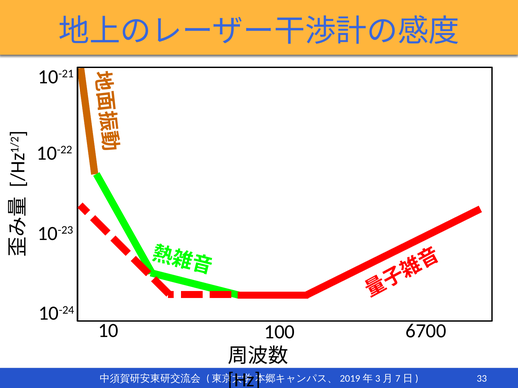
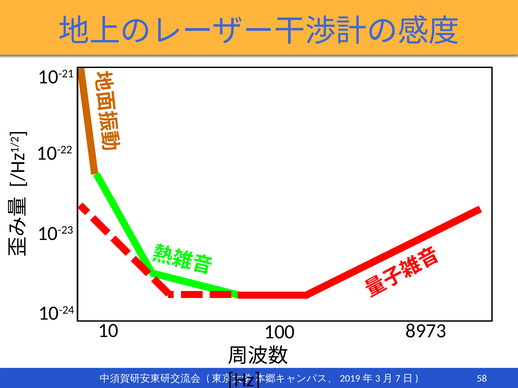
6700: 6700 -> 8973
33: 33 -> 58
